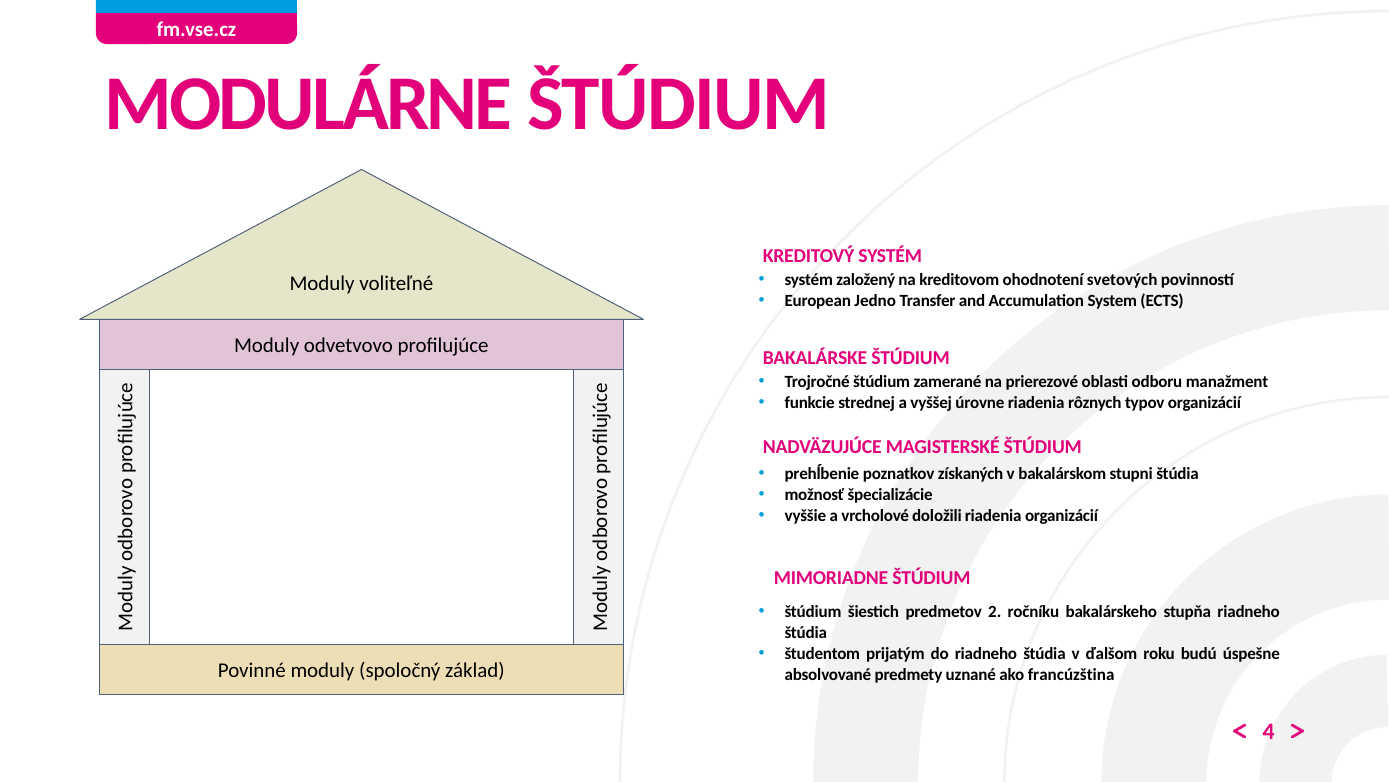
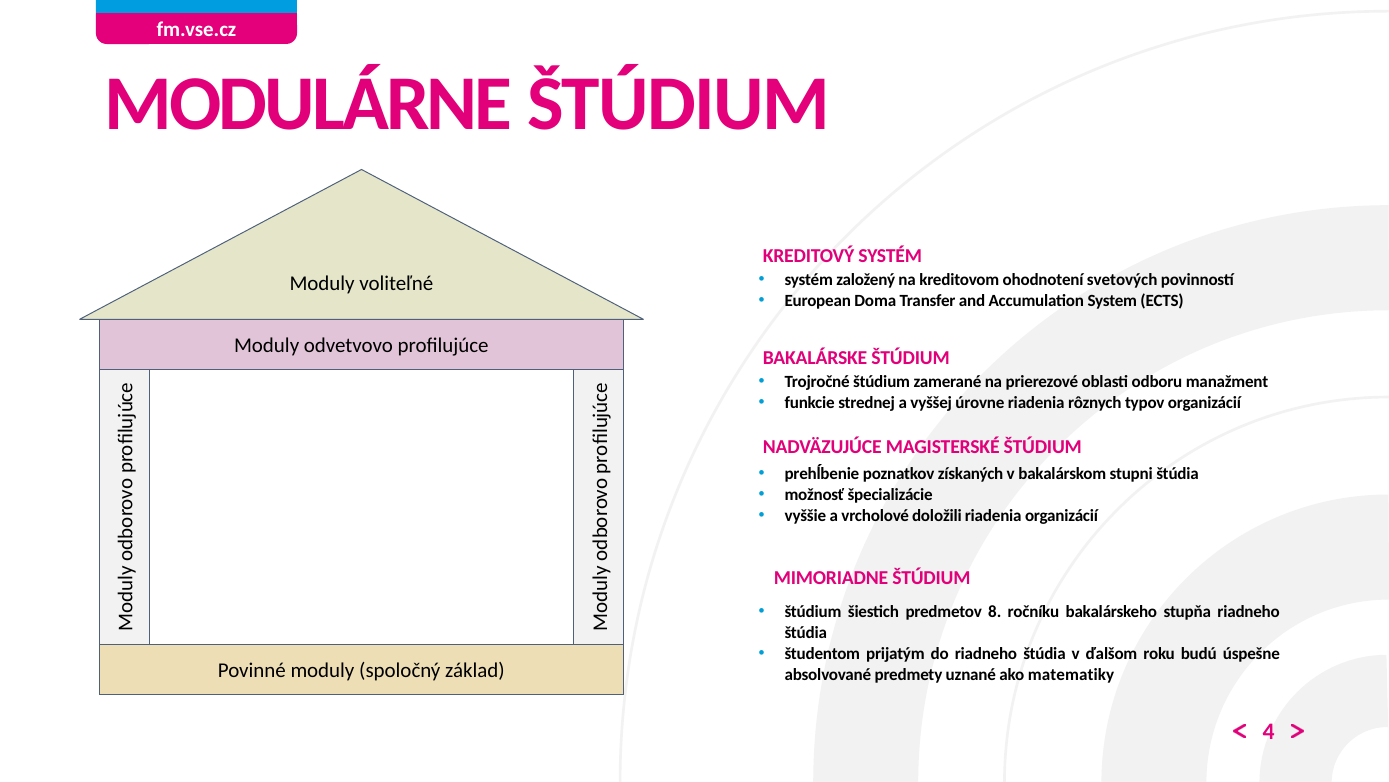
Jedno: Jedno -> Doma
2: 2 -> 8
francúzština: francúzština -> matematiky
